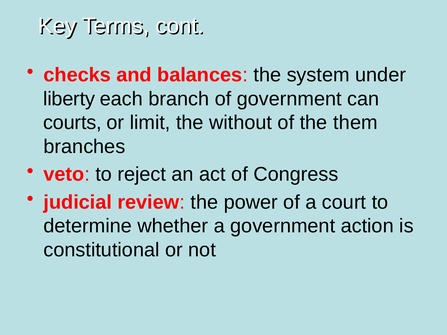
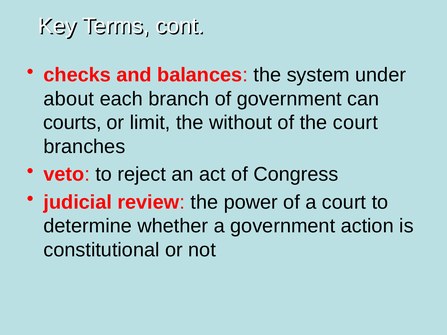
liberty: liberty -> about
the them: them -> court
